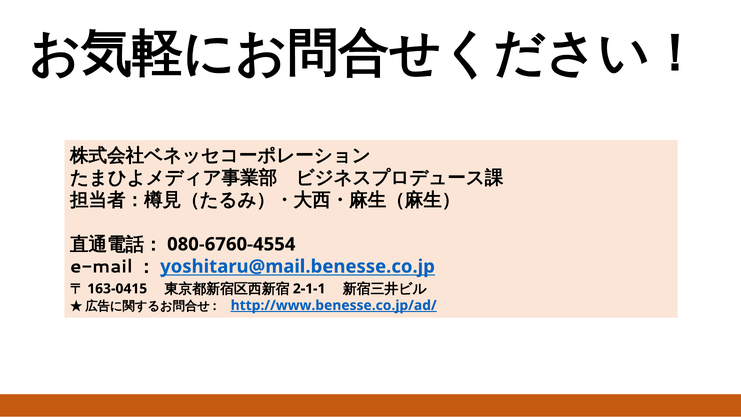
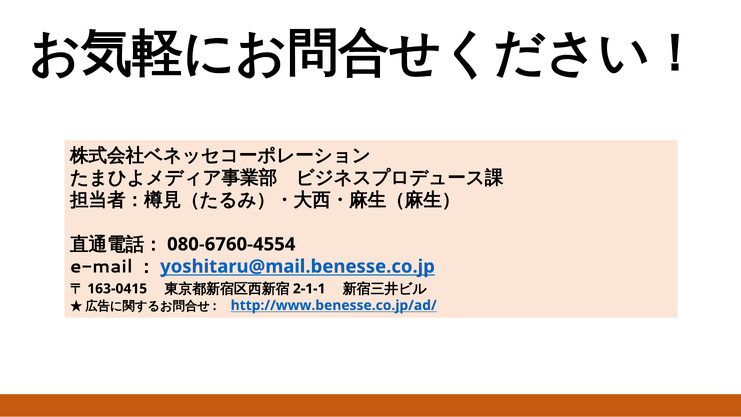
http://www.benesse.co.jp/ad/ underline: present -> none
